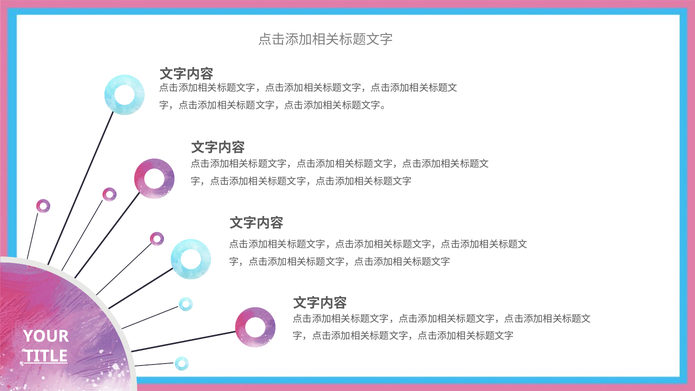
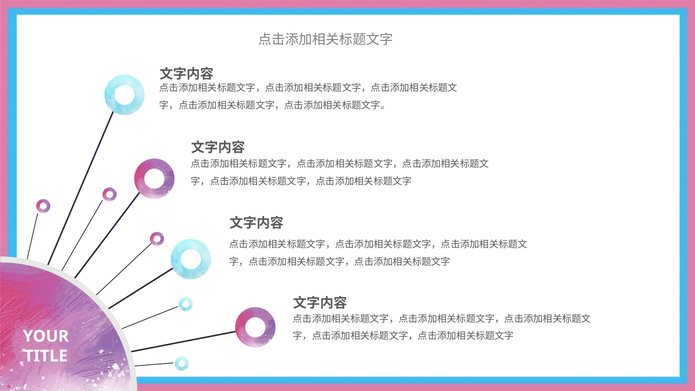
TITLE underline: present -> none
